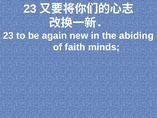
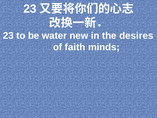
again: again -> water
abiding: abiding -> desires
